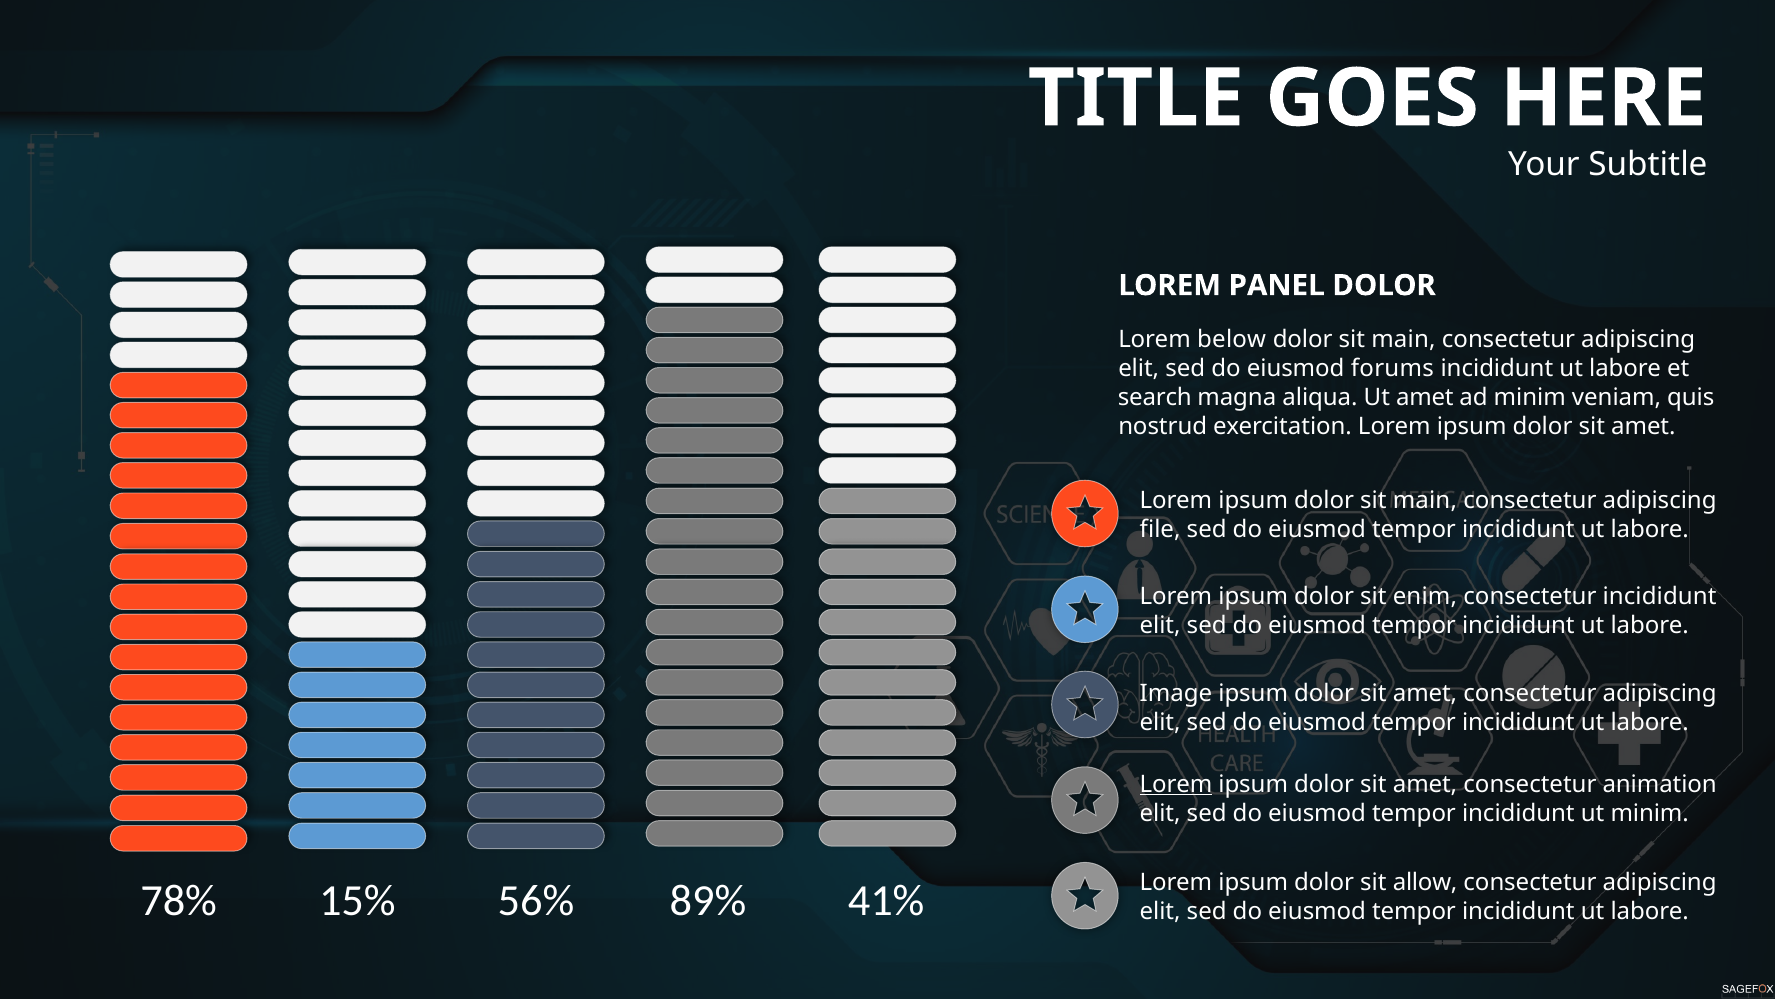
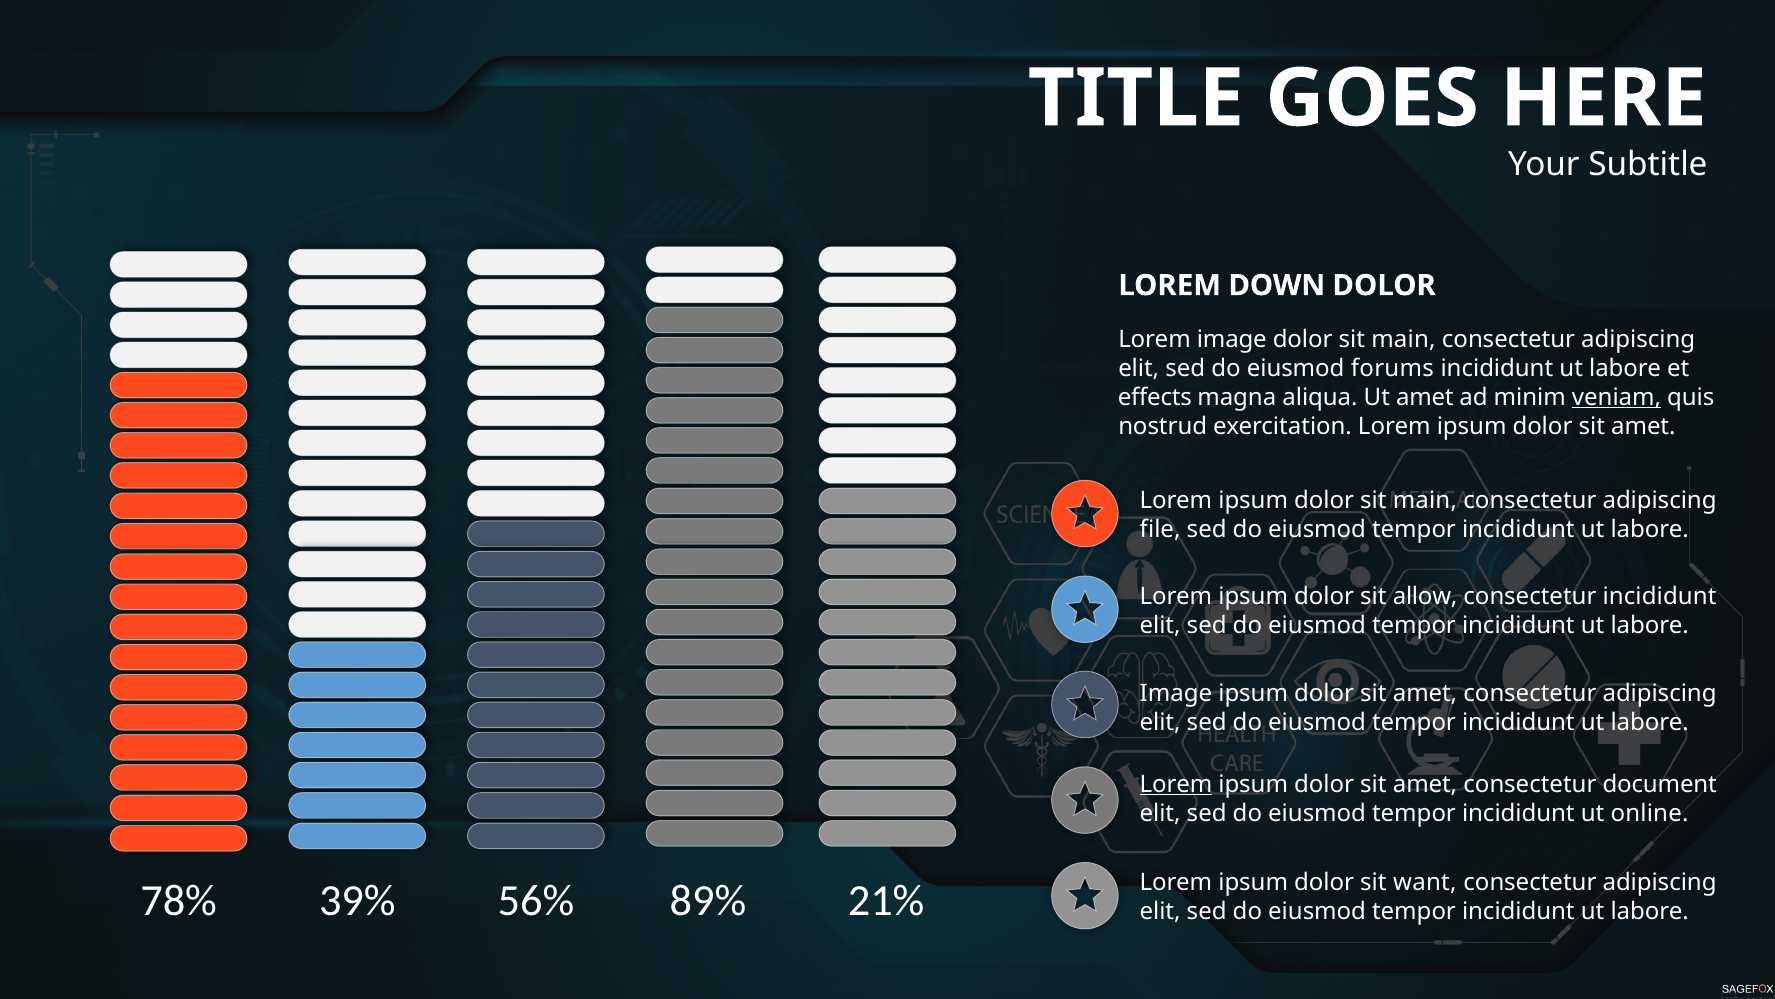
PANEL: PANEL -> DOWN
Lorem below: below -> image
search: search -> effects
veniam underline: none -> present
enim: enim -> allow
animation: animation -> document
ut minim: minim -> online
allow: allow -> want
15%: 15% -> 39%
41%: 41% -> 21%
